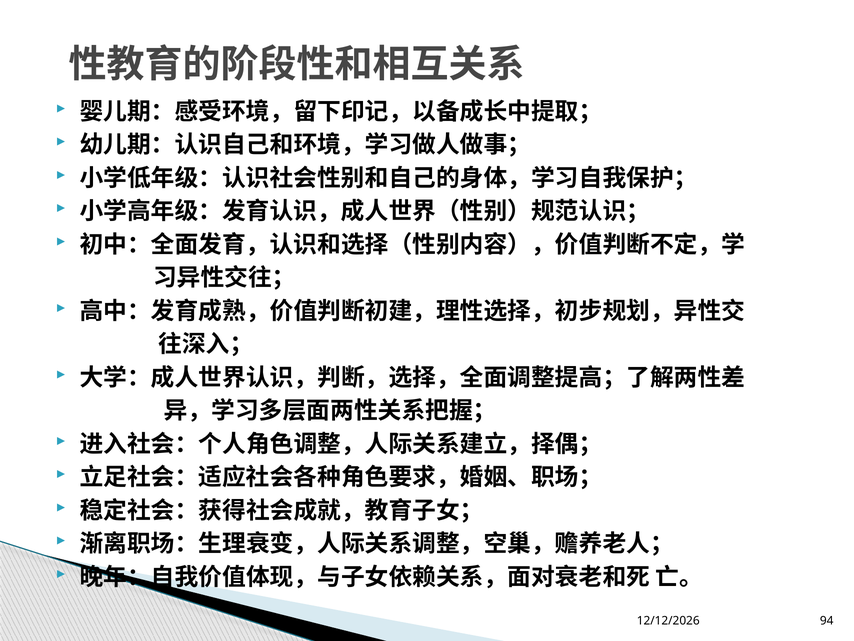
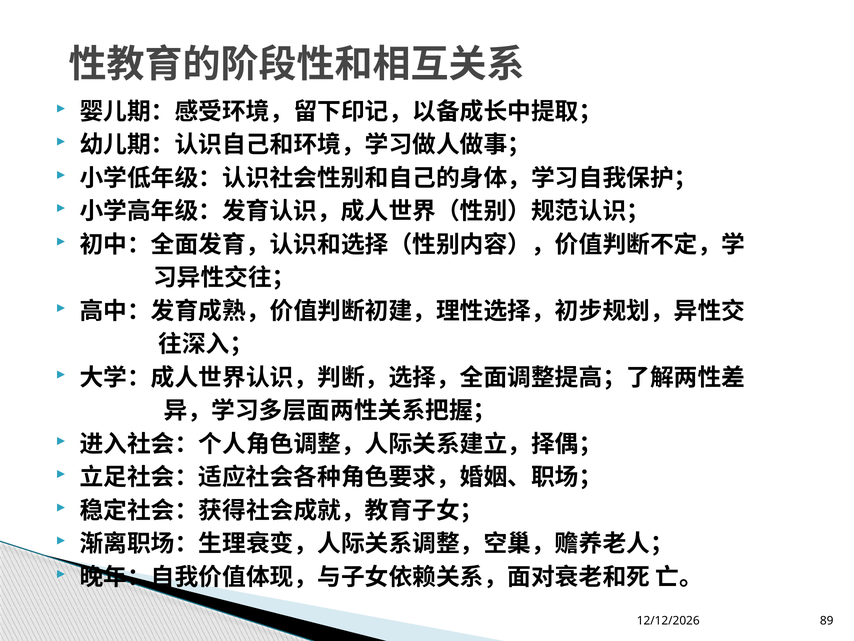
94: 94 -> 89
